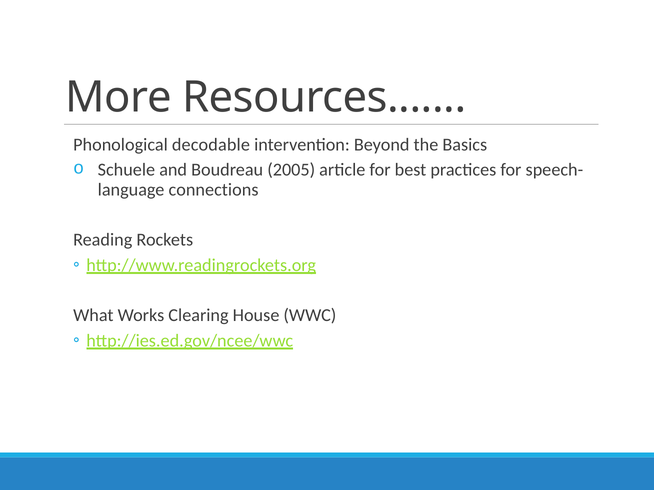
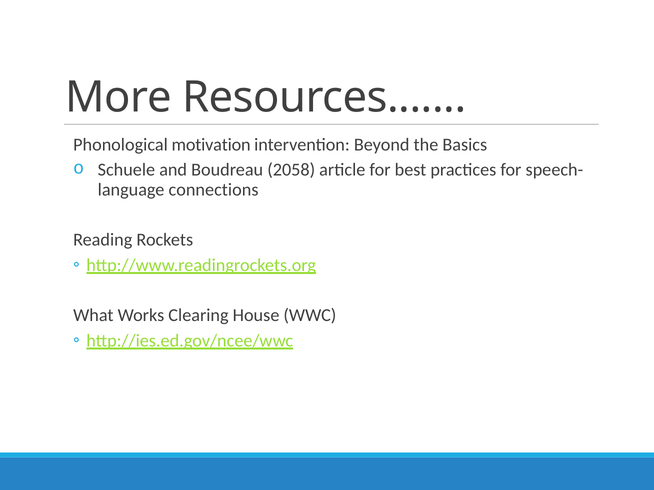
decodable: decodable -> motivation
2005: 2005 -> 2058
